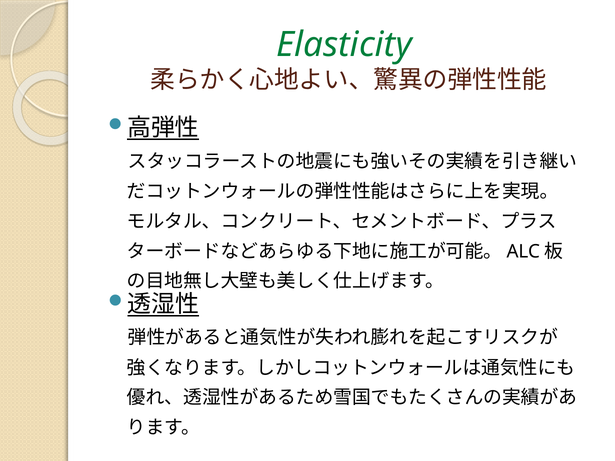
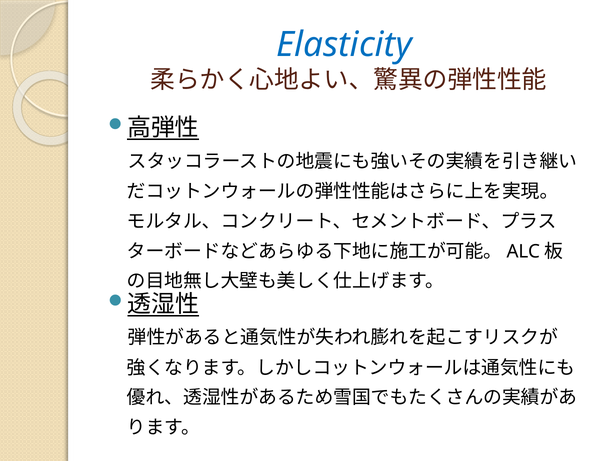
Elasticity colour: green -> blue
